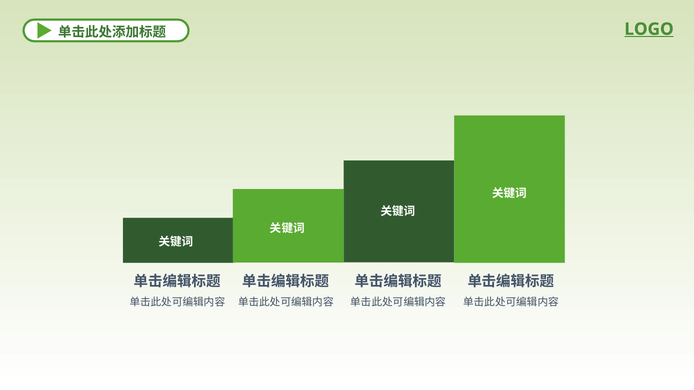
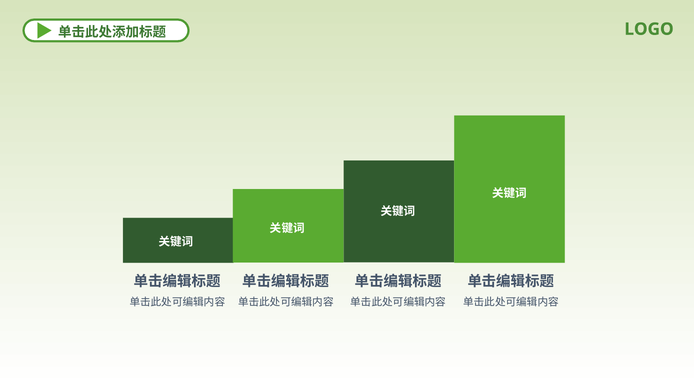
LOGO underline: present -> none
